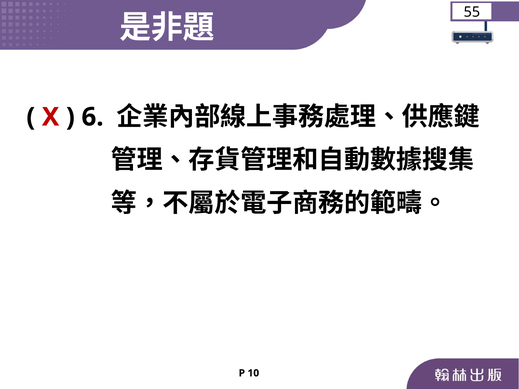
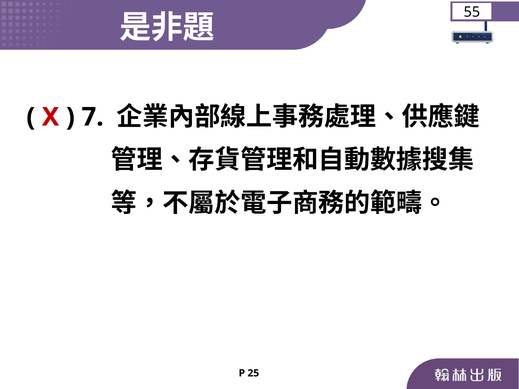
6: 6 -> 7
10: 10 -> 25
